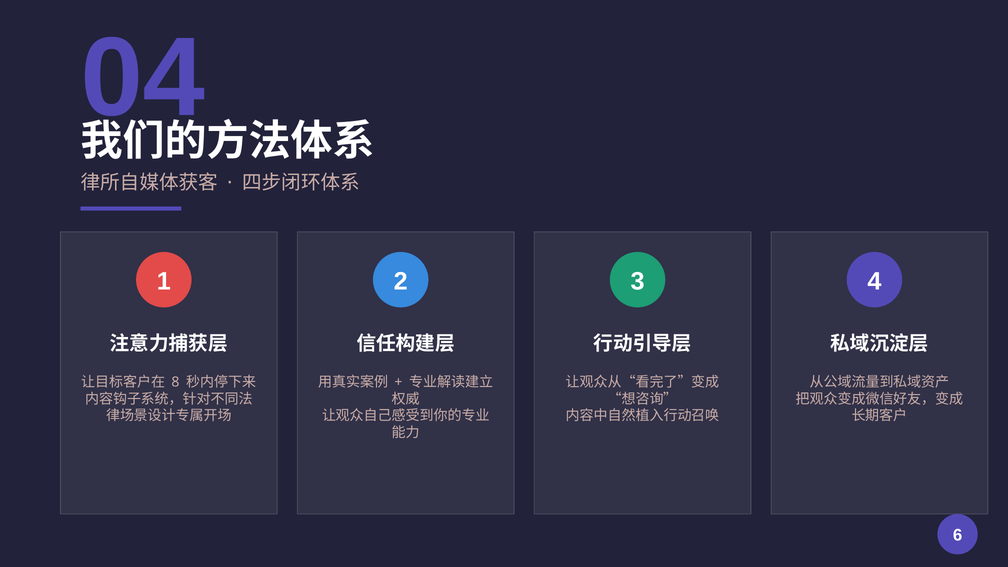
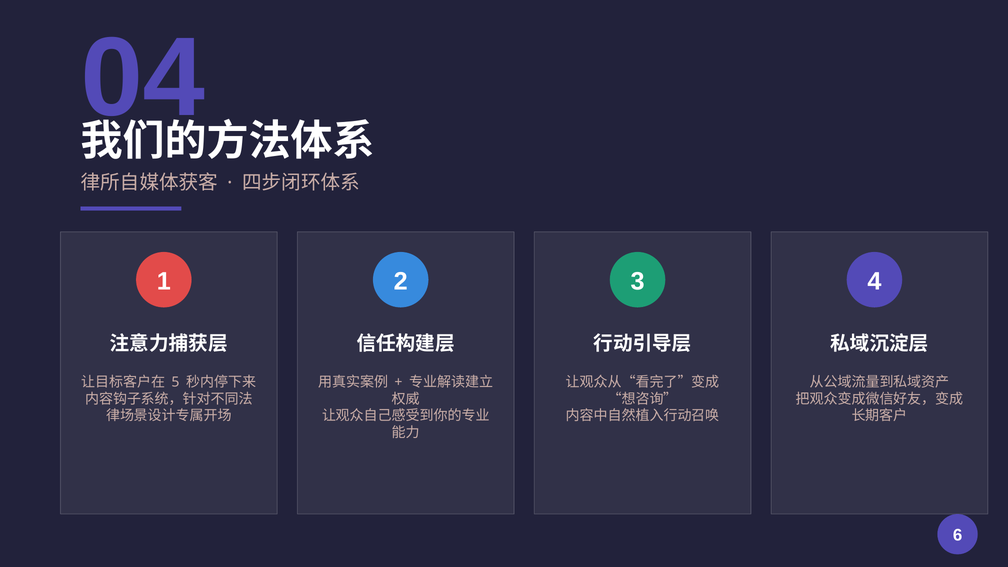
8: 8 -> 5
